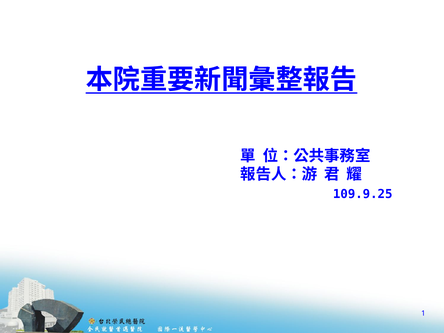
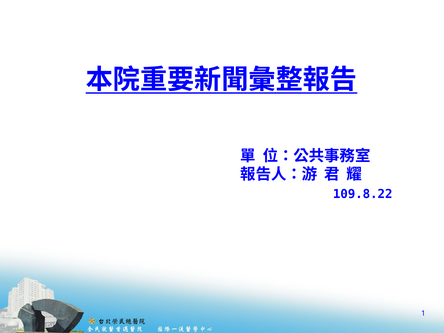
109.9.25: 109.9.25 -> 109.8.22
